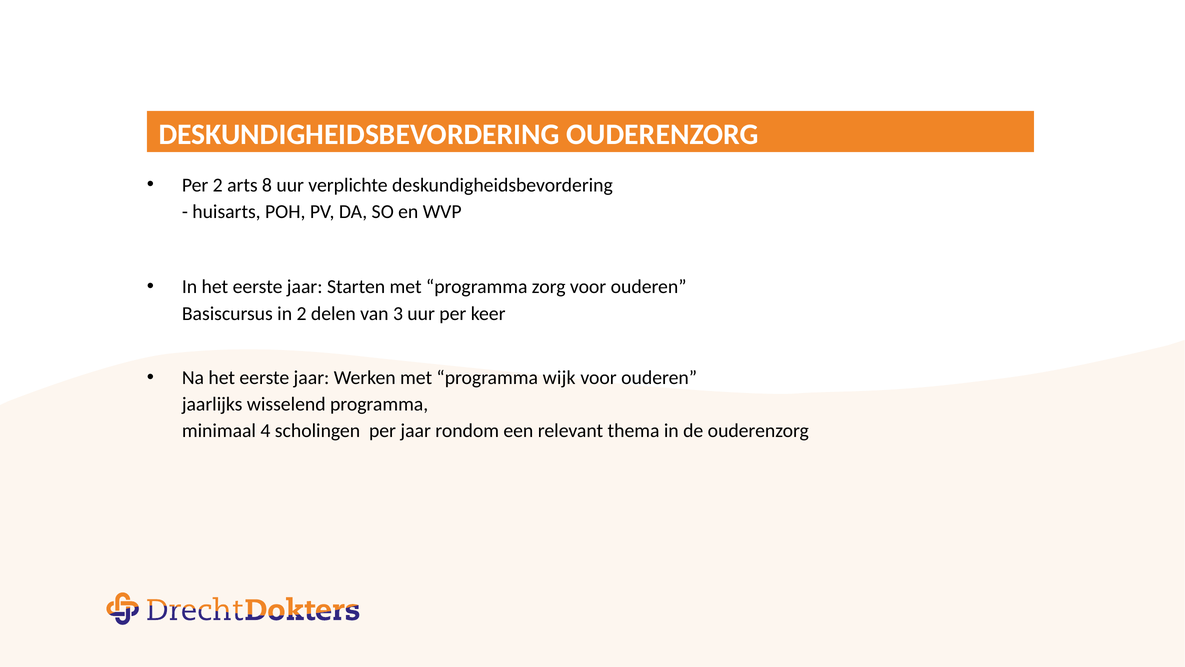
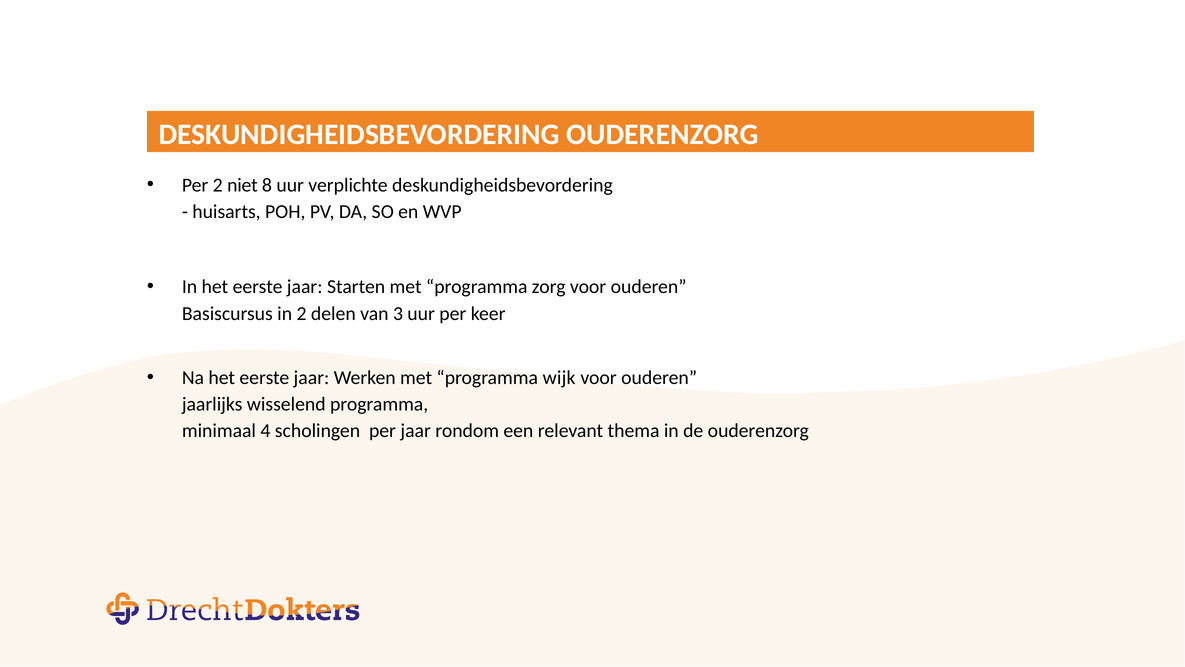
arts: arts -> niet
